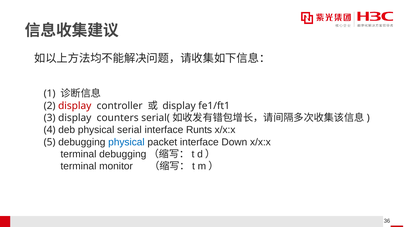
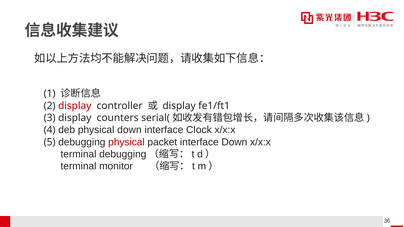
physical serial: serial -> down
Runts: Runts -> Clock
physical at (126, 142) colour: blue -> red
